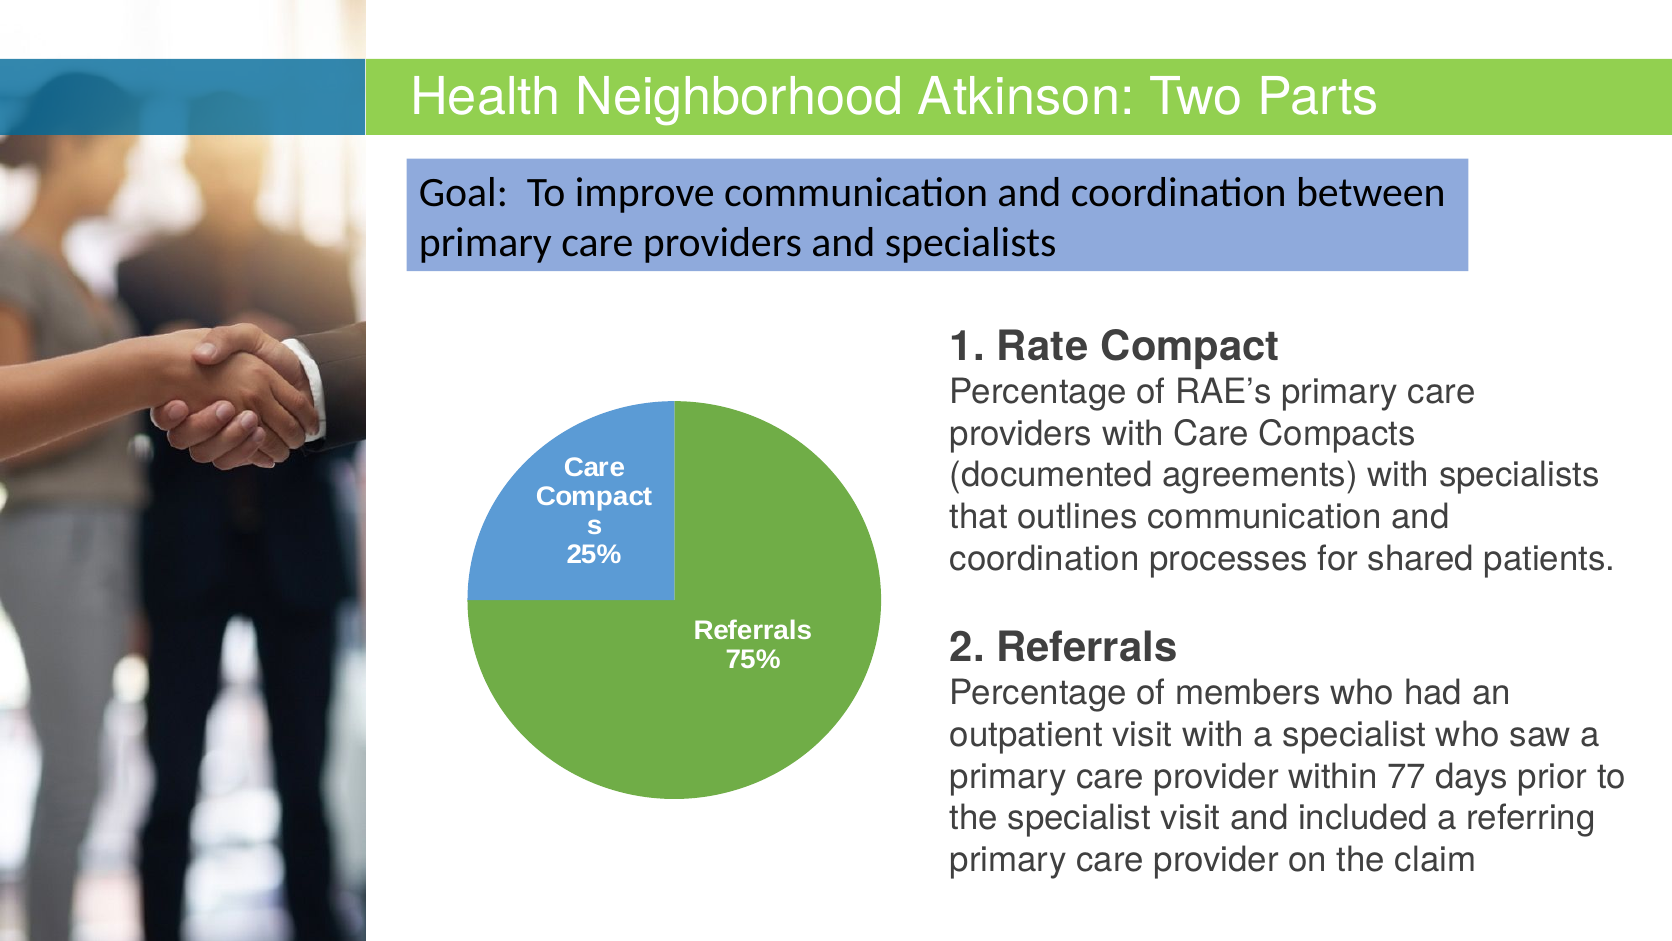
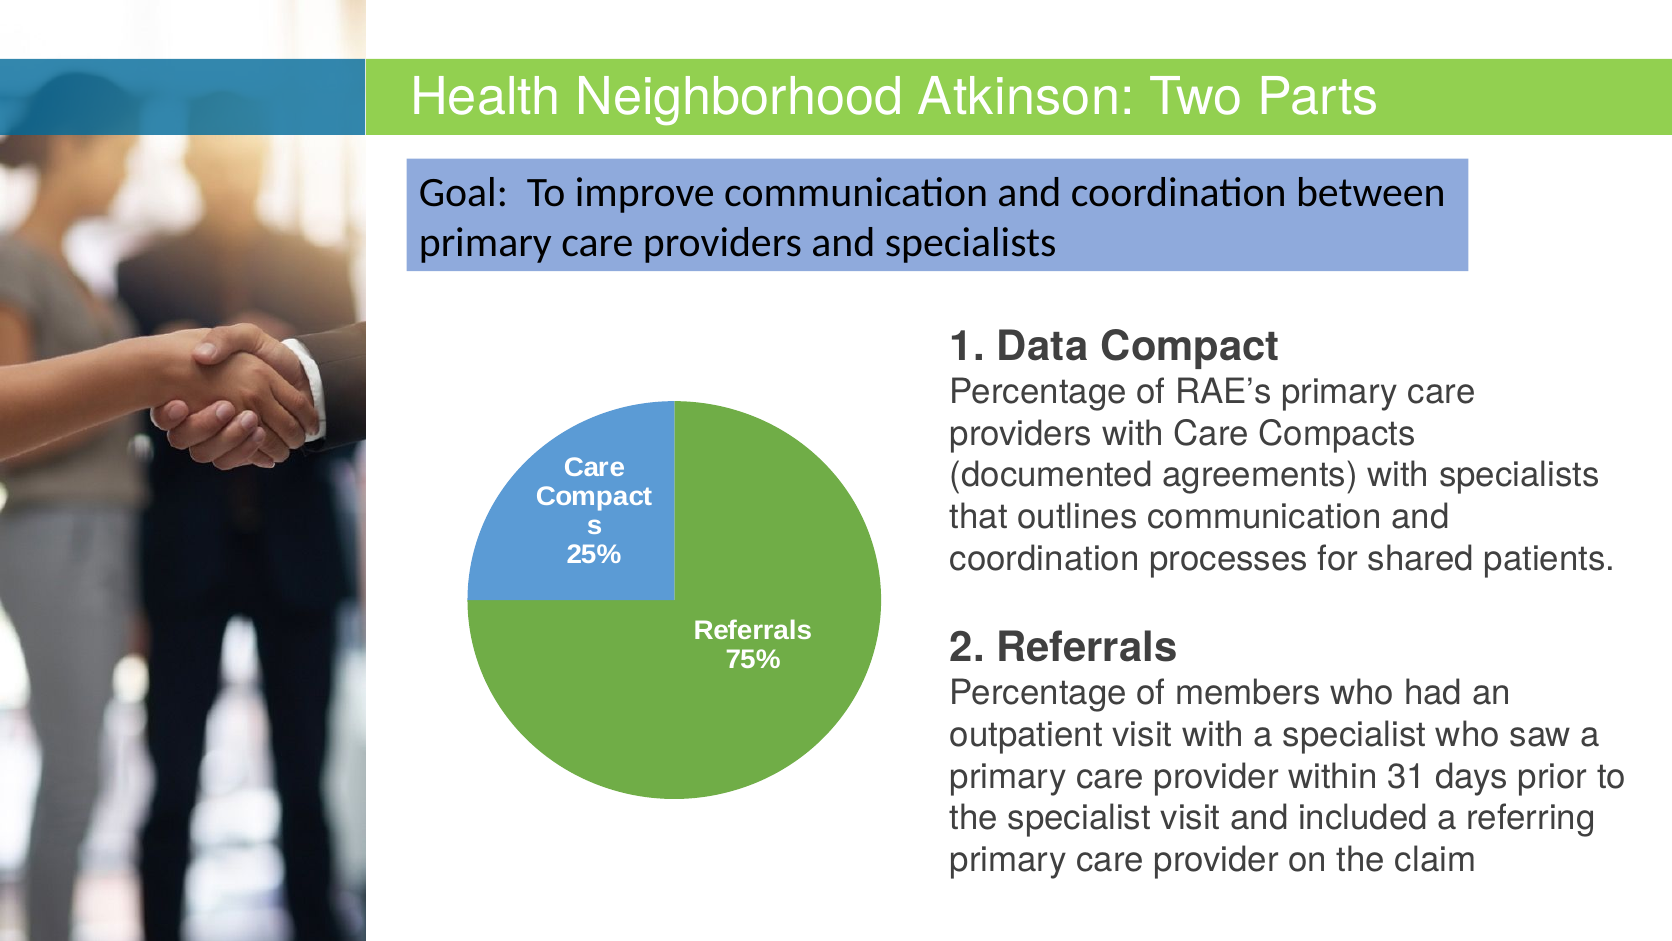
Rate: Rate -> Data
77: 77 -> 31
